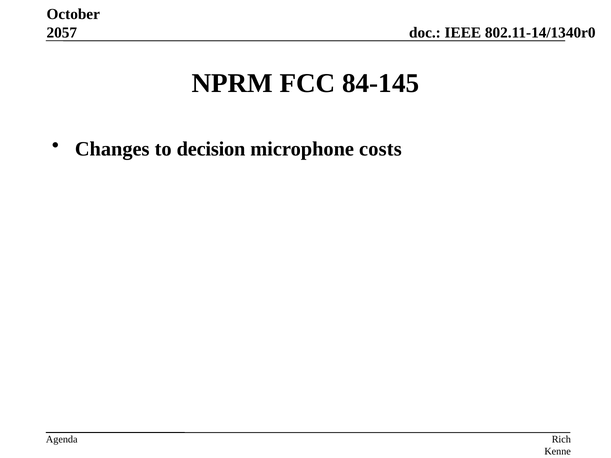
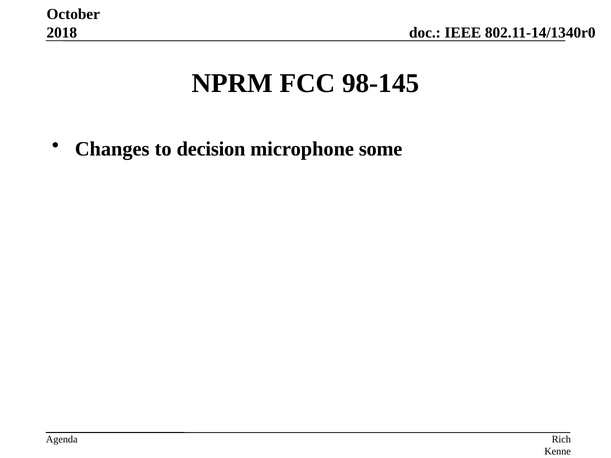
2057: 2057 -> 2018
84-145: 84-145 -> 98-145
costs: costs -> some
